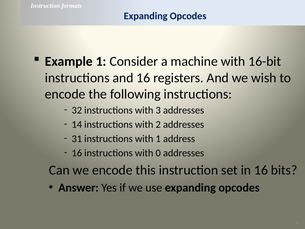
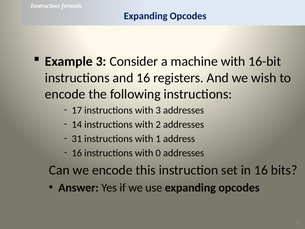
Example 1: 1 -> 3
32: 32 -> 17
